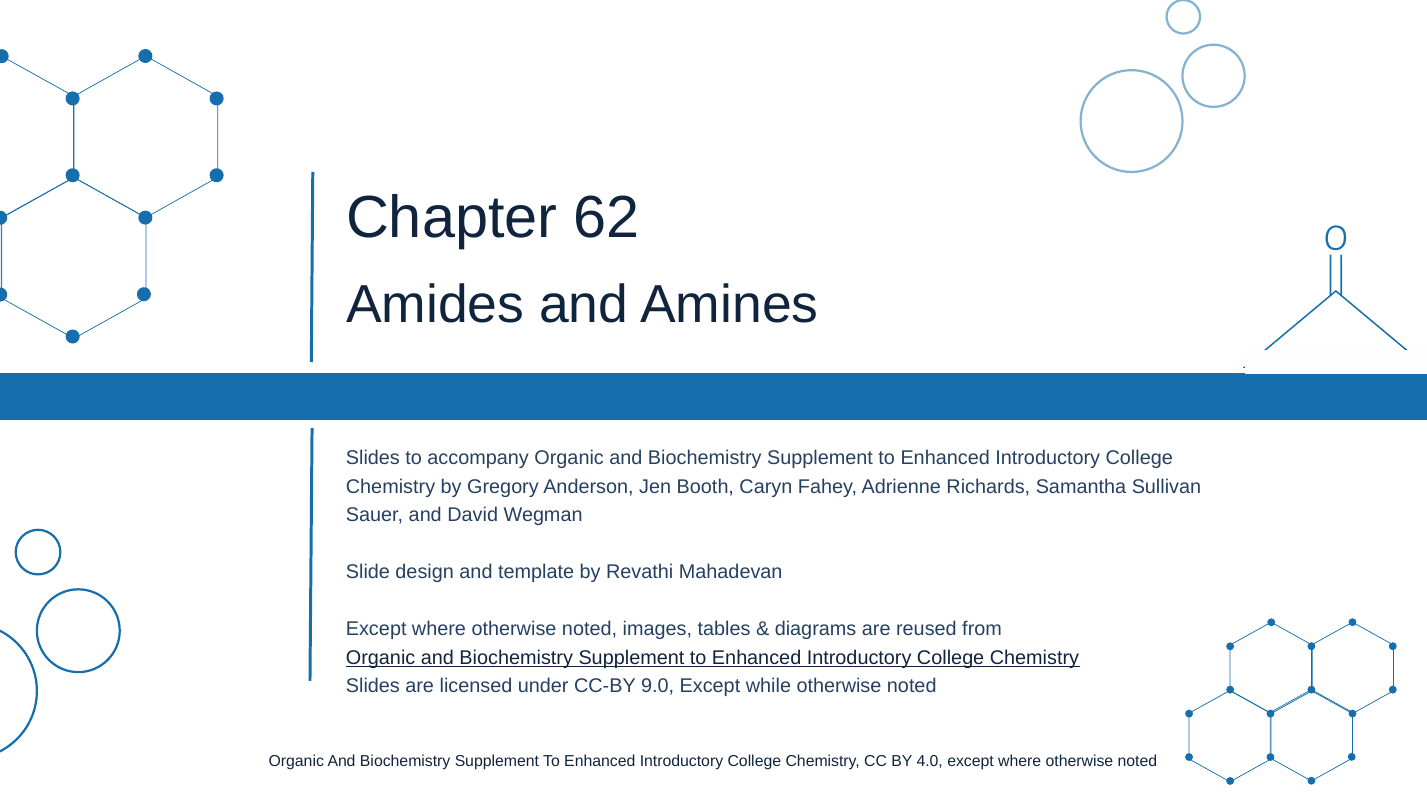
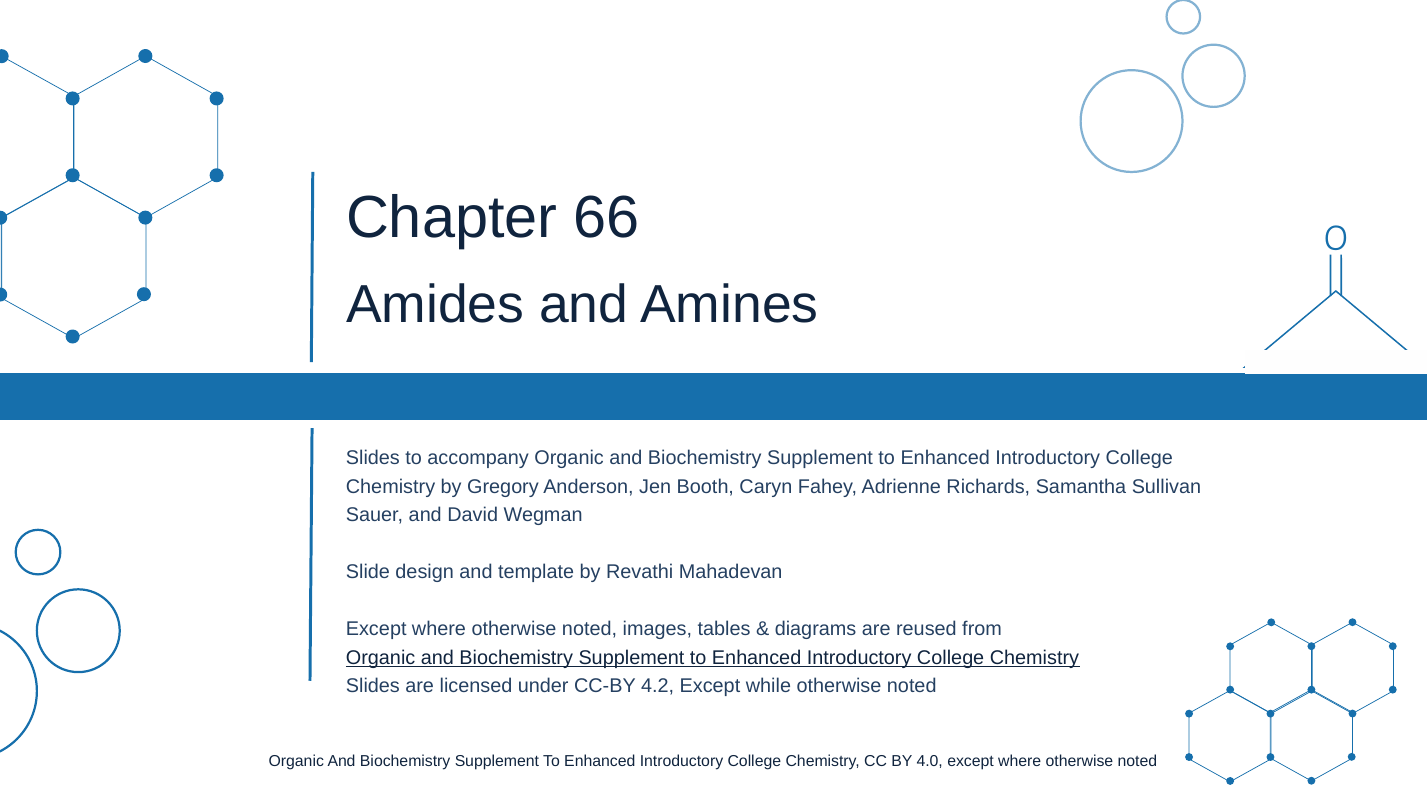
62: 62 -> 66
9.0: 9.0 -> 4.2
